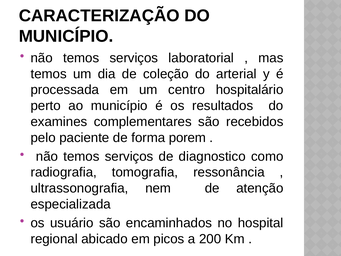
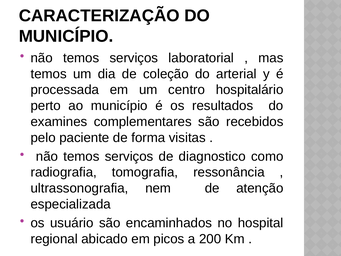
porem: porem -> visitas
